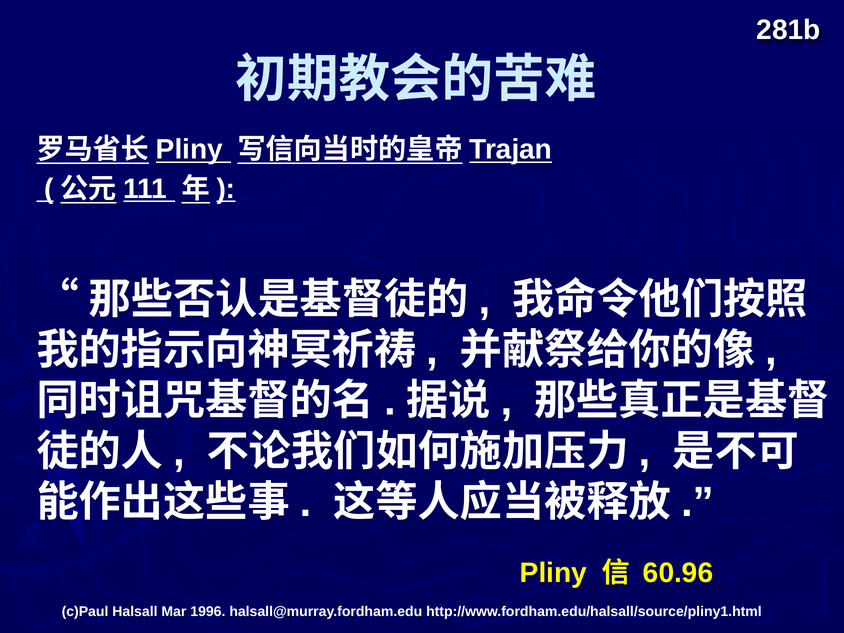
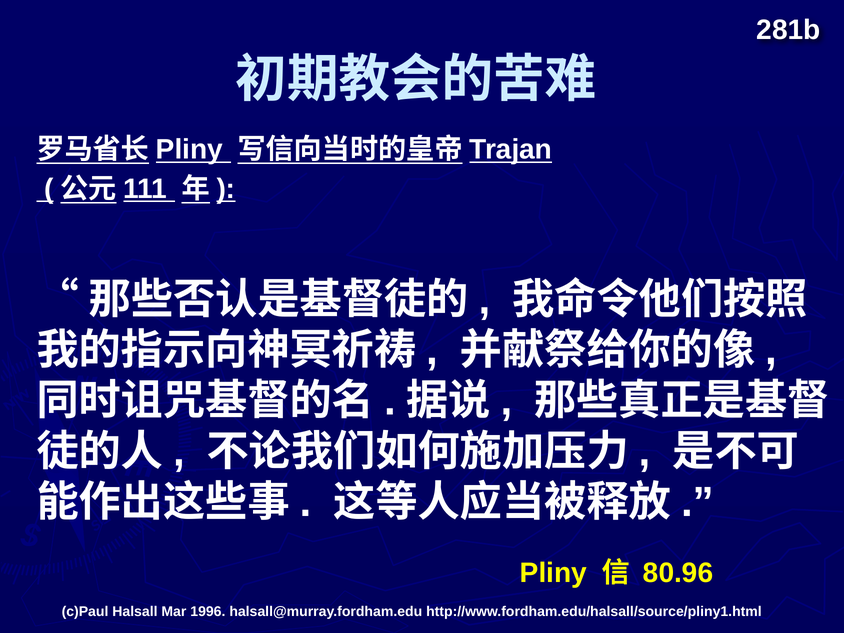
60.96: 60.96 -> 80.96
